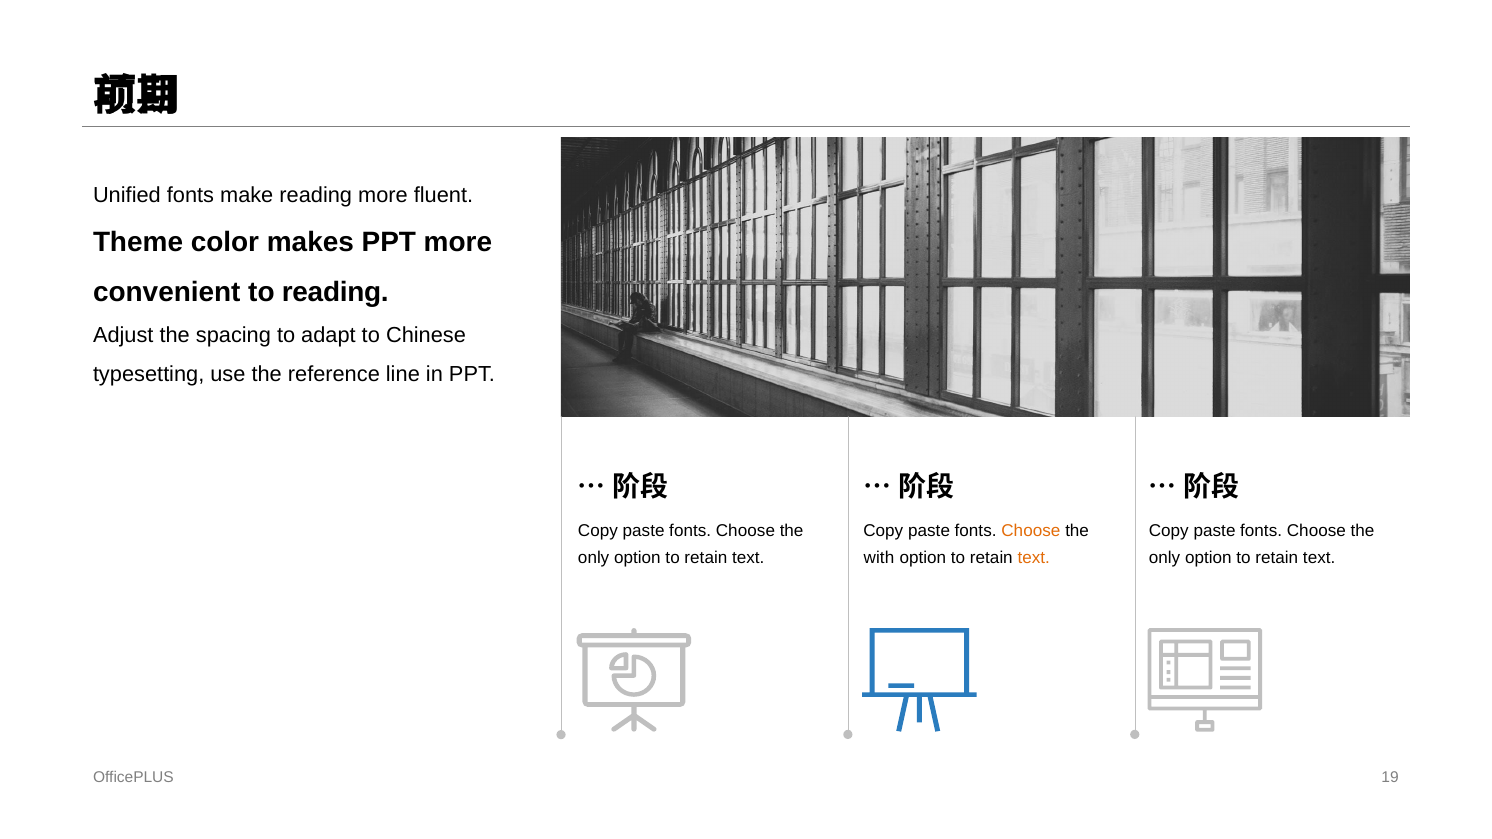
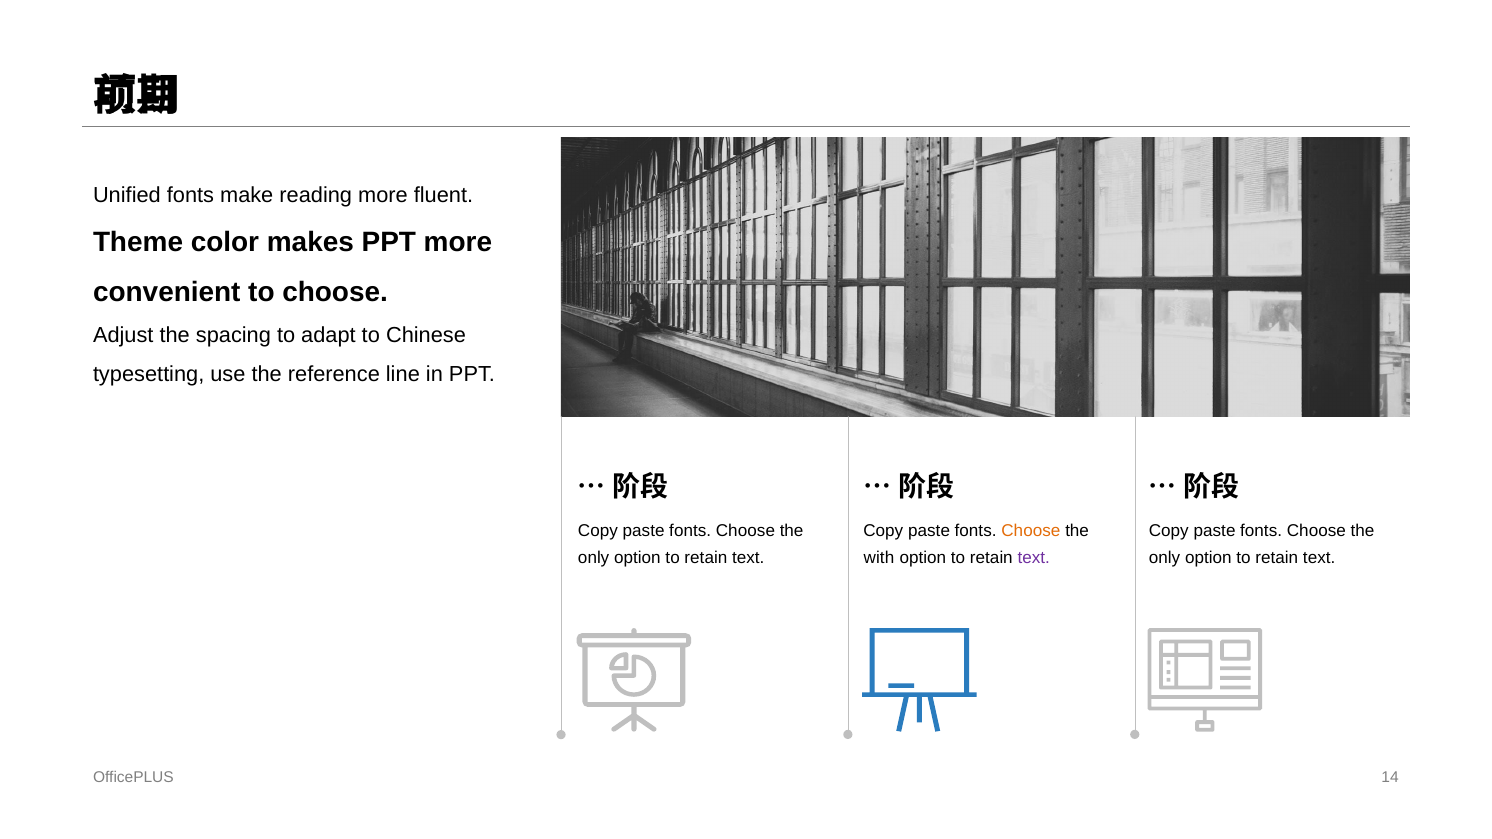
to reading: reading -> choose
text at (1034, 558) colour: orange -> purple
19: 19 -> 14
